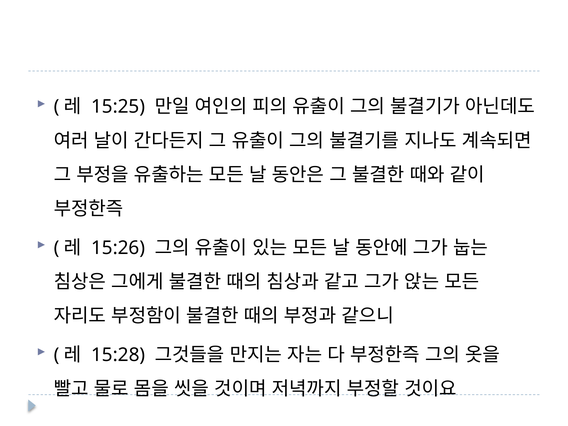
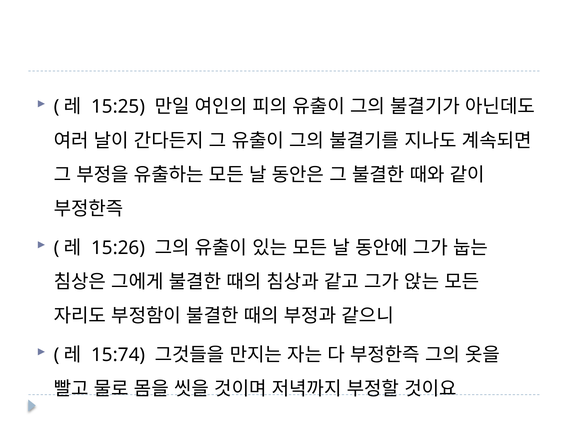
15:28: 15:28 -> 15:74
